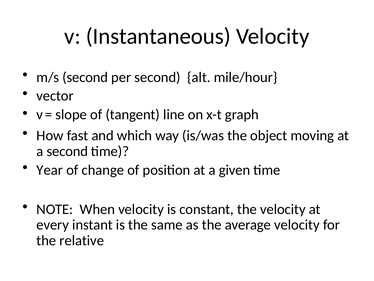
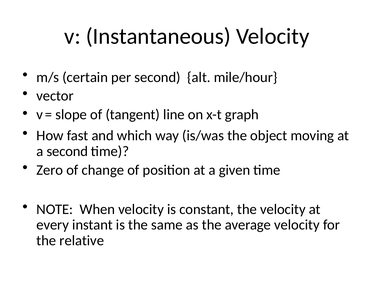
m/s second: second -> certain
Year: Year -> Zero
